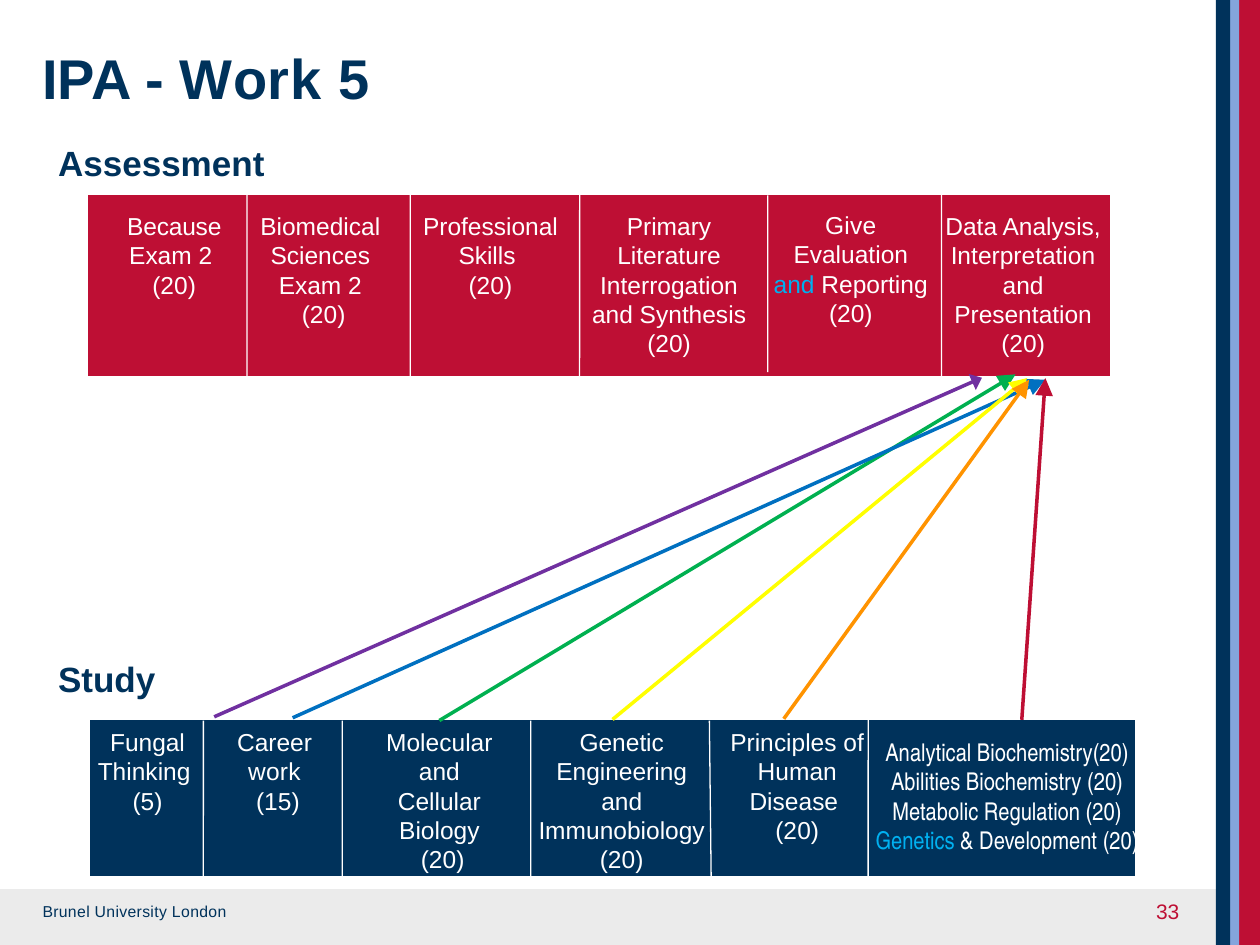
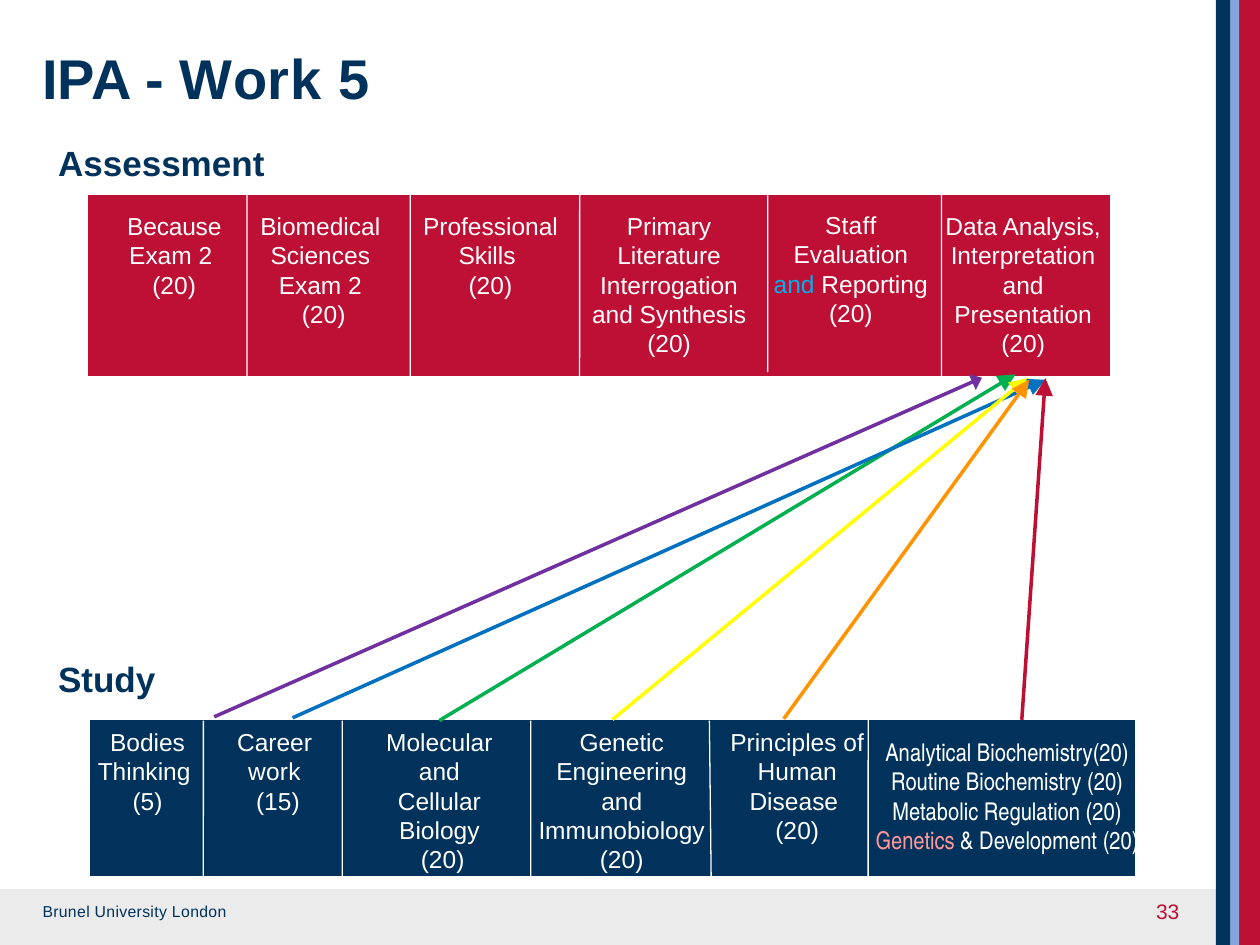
Give: Give -> Staff
Fungal: Fungal -> Bodies
Abilities: Abilities -> Routine
Genetics colour: light blue -> pink
